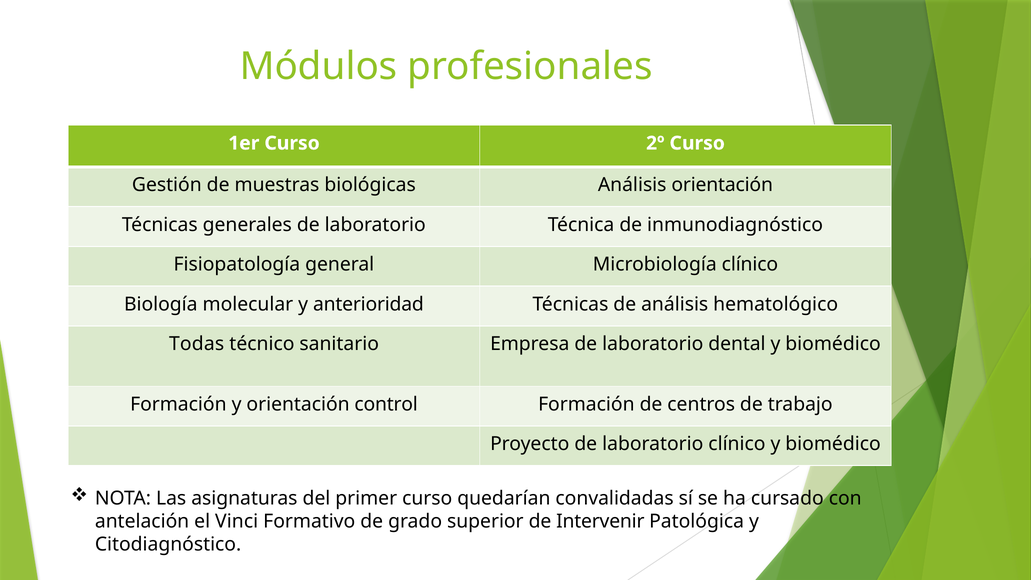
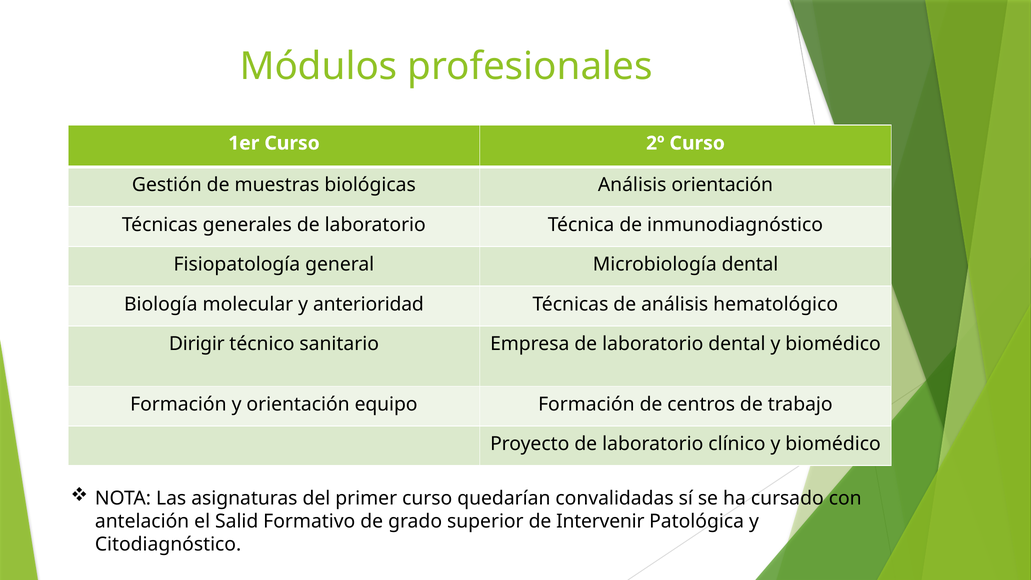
Microbiología clínico: clínico -> dental
Todas: Todas -> Dirigir
control: control -> equipo
Vinci: Vinci -> Salid
